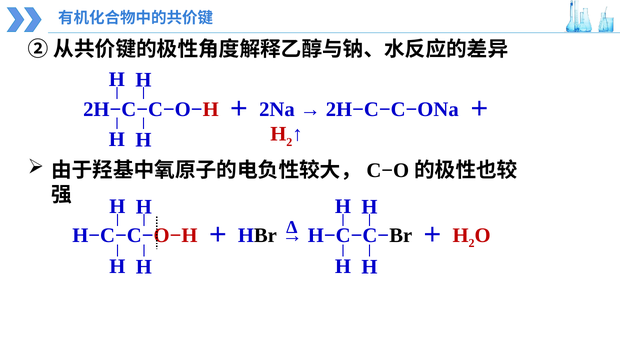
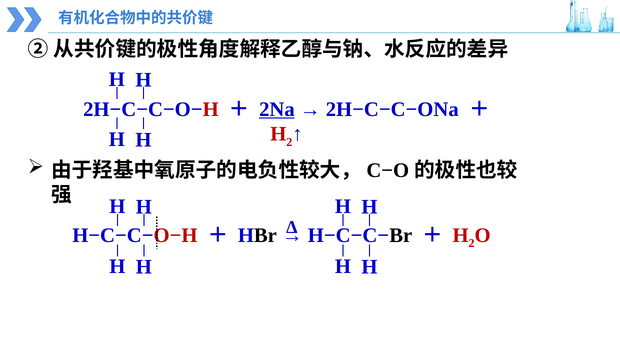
2Na underline: none -> present
